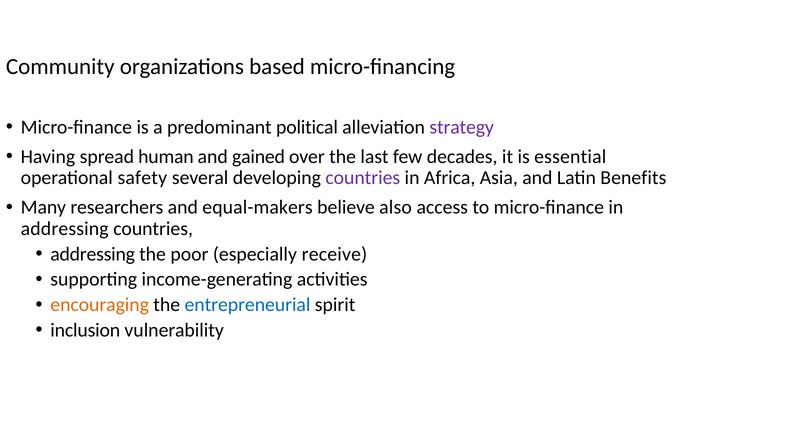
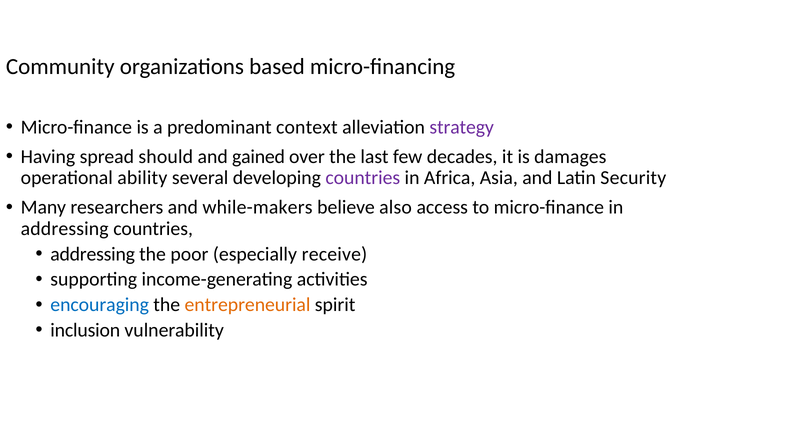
political: political -> context
human: human -> should
essential: essential -> damages
safety: safety -> ability
Benefits: Benefits -> Security
equal-makers: equal-makers -> while-makers
encouraging colour: orange -> blue
entrepreneurial colour: blue -> orange
